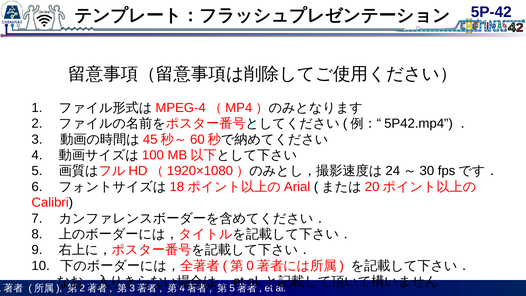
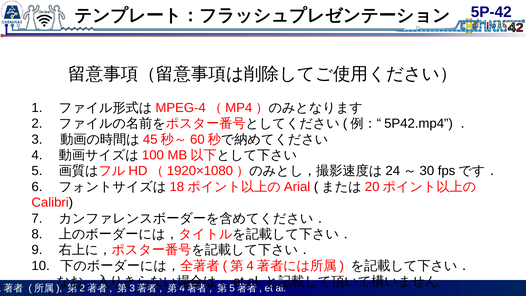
0 at (250, 266): 0 -> 4
